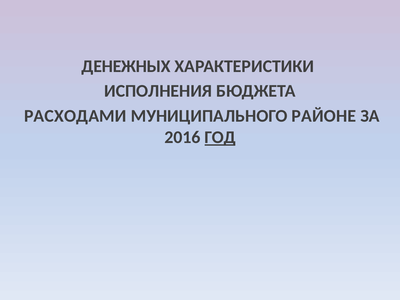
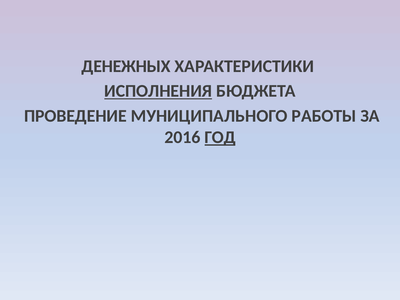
ИСПОЛНЕНИЯ underline: none -> present
РАСХОДАМИ: РАСХОДАМИ -> ПРОВЕДЕНИЕ
РАЙОНЕ: РАЙОНЕ -> РАБОТЫ
